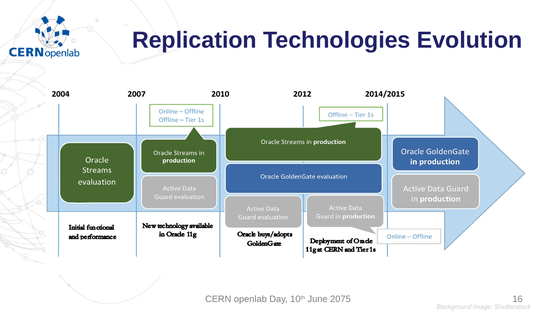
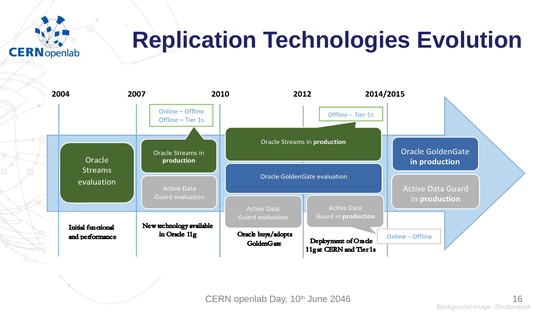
2075: 2075 -> 2046
